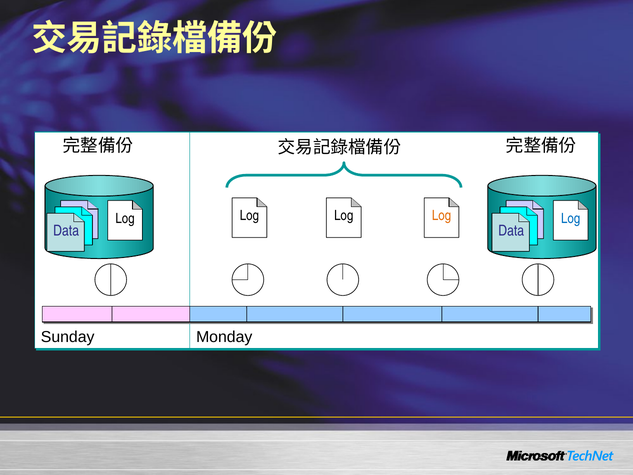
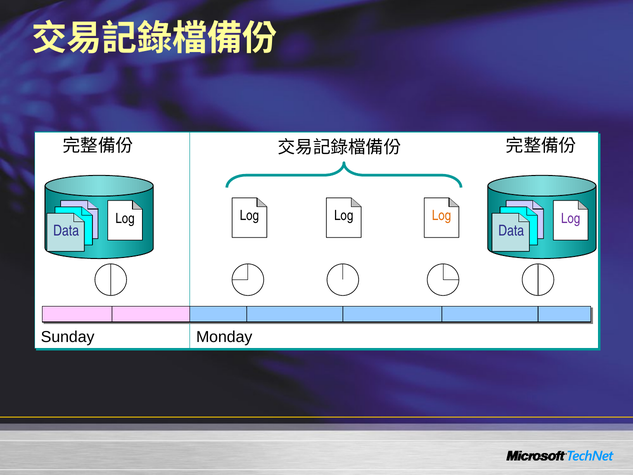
Log at (571, 218) colour: blue -> purple
